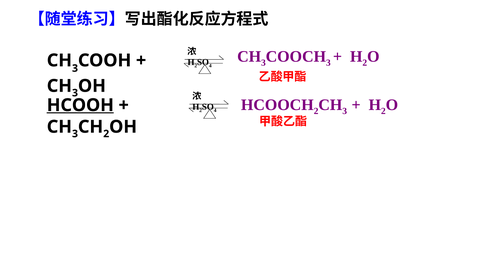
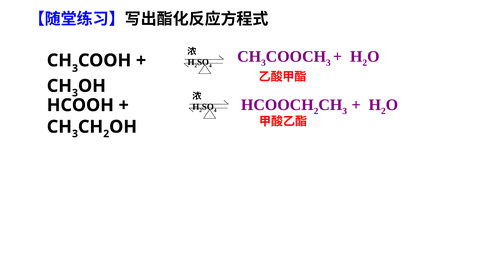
HCOOH underline: present -> none
